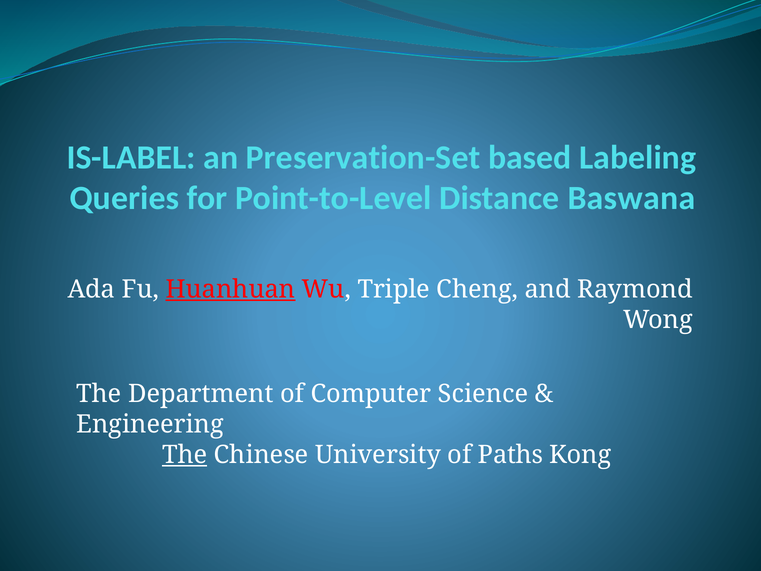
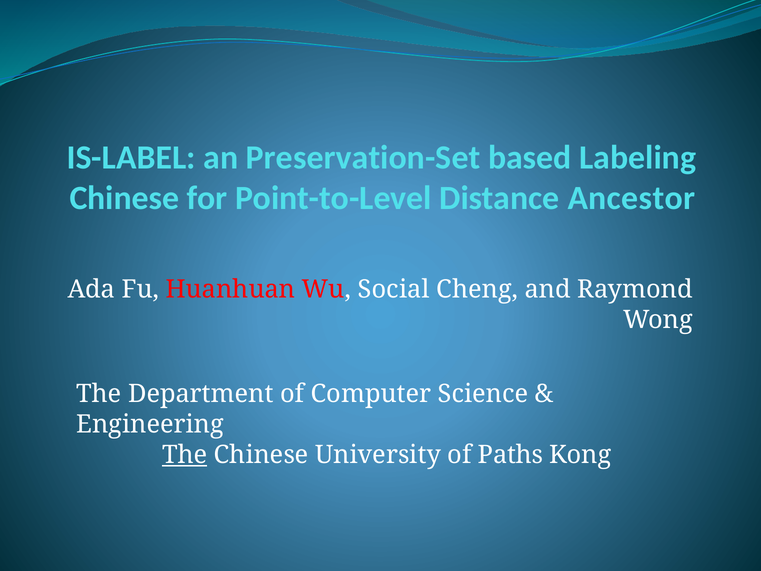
Queries at (124, 198): Queries -> Chinese
Baswana: Baswana -> Ancestor
Huanhuan underline: present -> none
Triple: Triple -> Social
